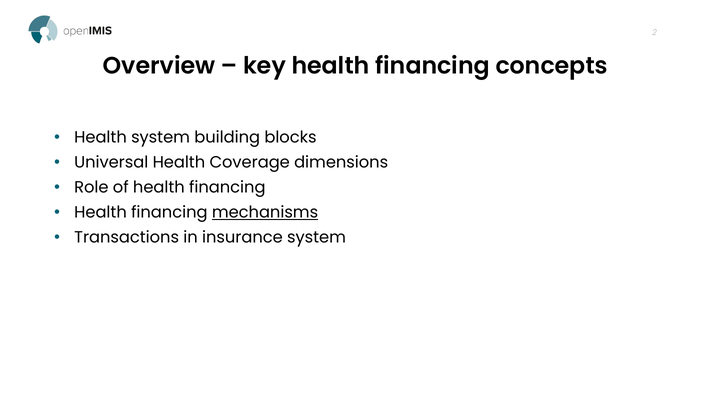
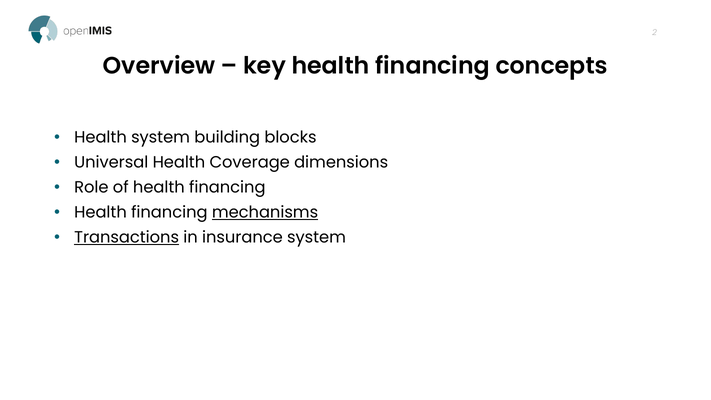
Transactions underline: none -> present
